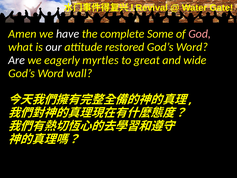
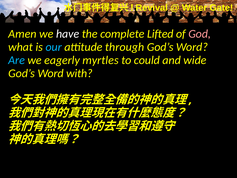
Some: Some -> Lifted
our colour: white -> light blue
restored: restored -> through
Are colour: white -> light blue
great: great -> could
wall: wall -> with
